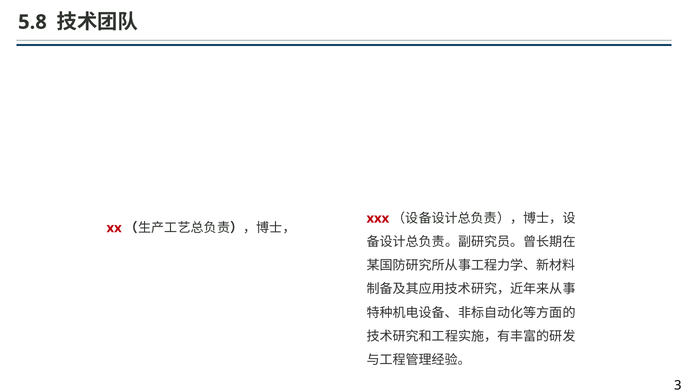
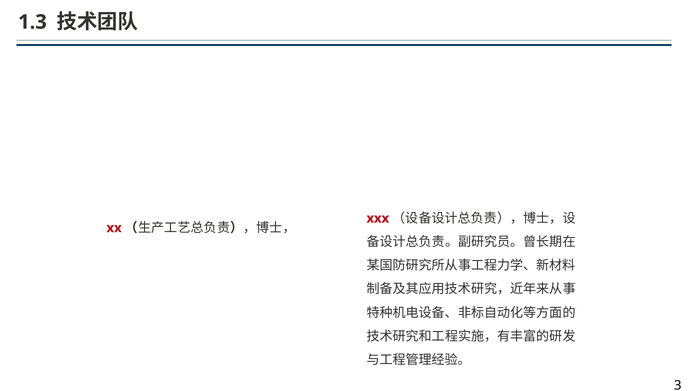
5.8: 5.8 -> 1.3
